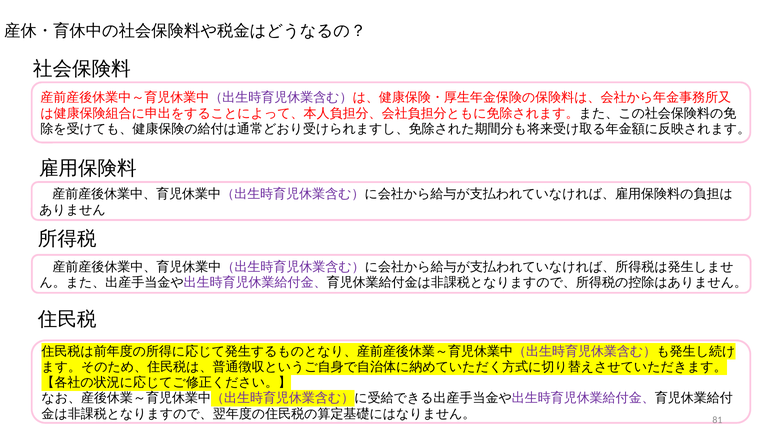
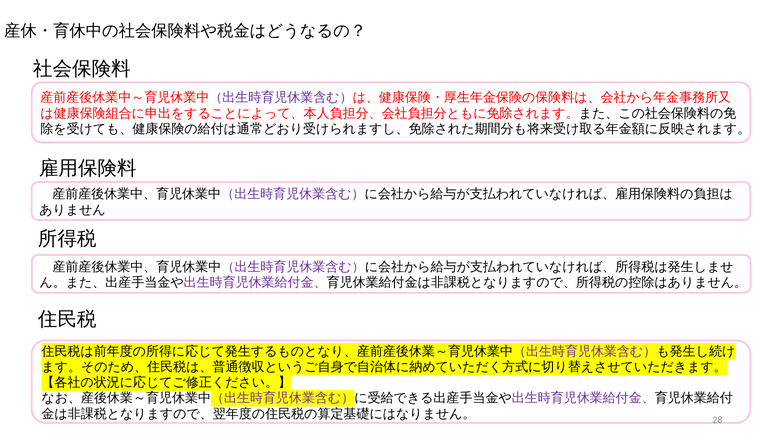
81: 81 -> 28
